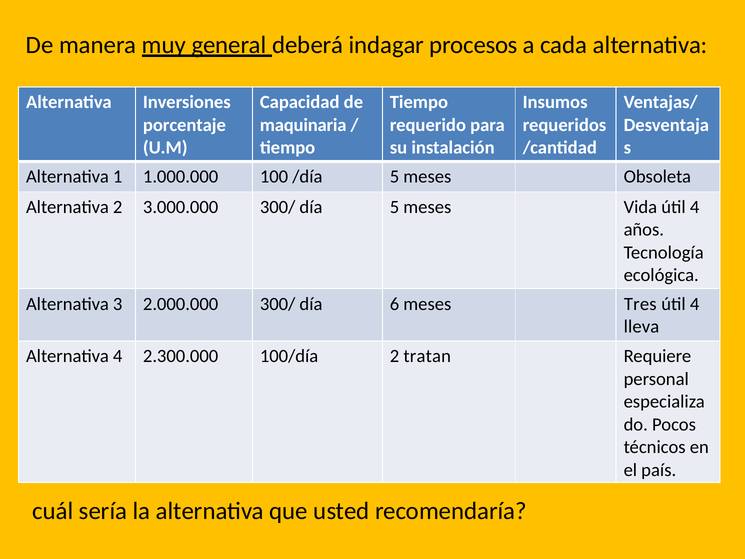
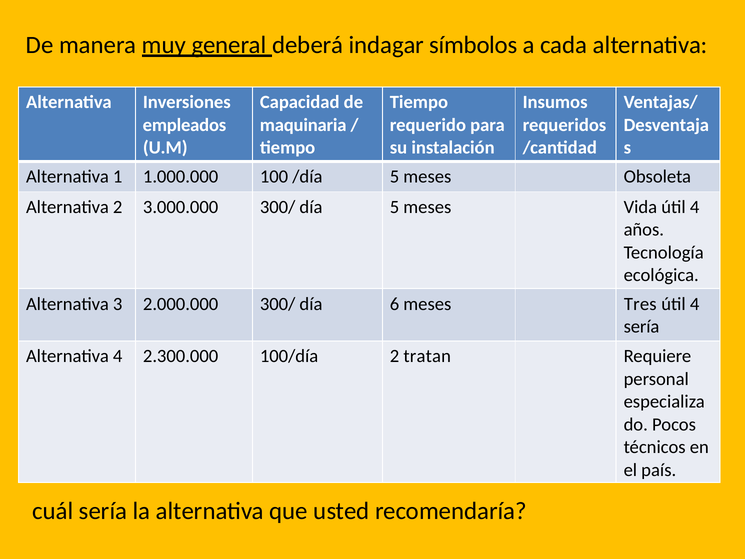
procesos: procesos -> símbolos
porcentaje: porcentaje -> empleados
lleva at (641, 327): lleva -> sería
